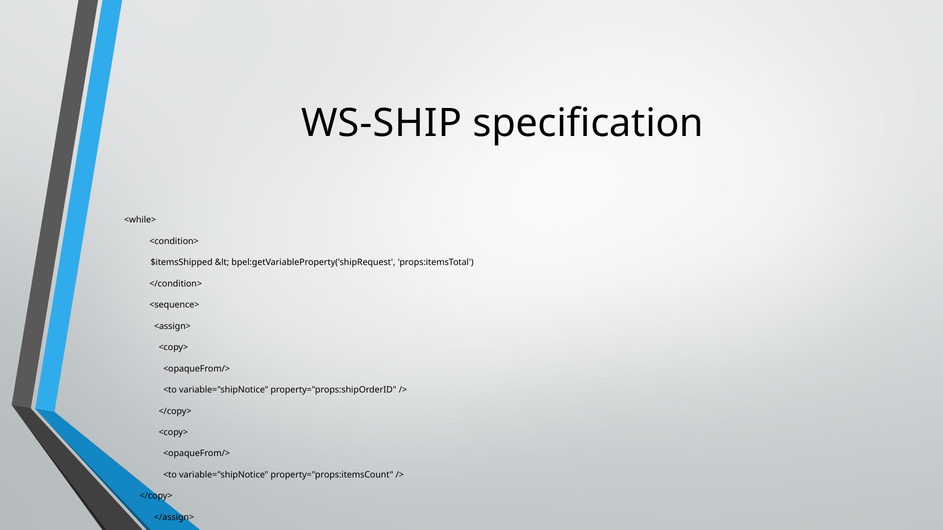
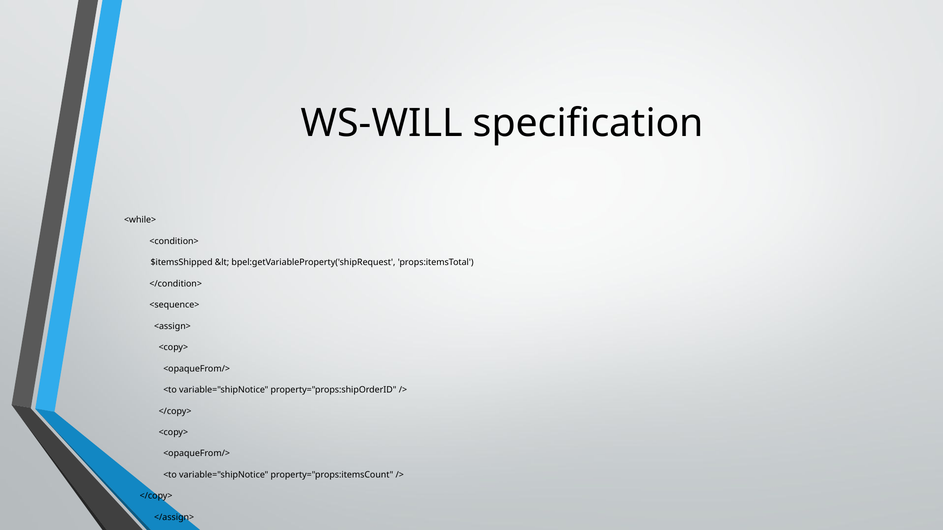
WS-SHIP: WS-SHIP -> WS-WILL
